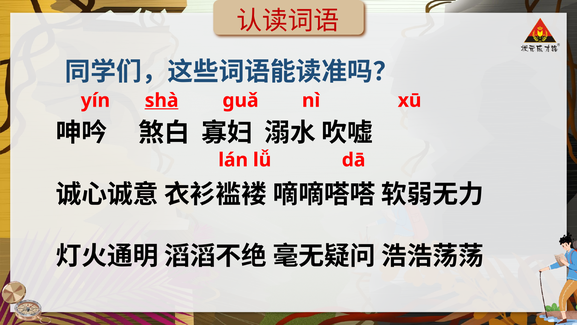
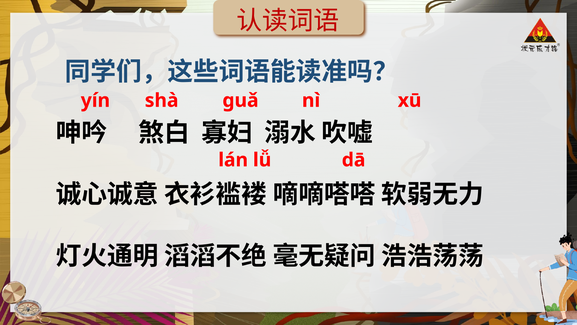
shà underline: present -> none
